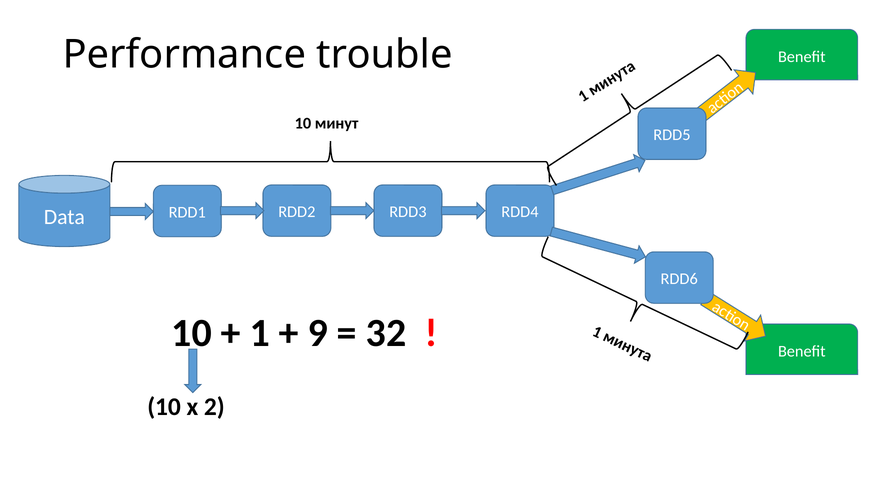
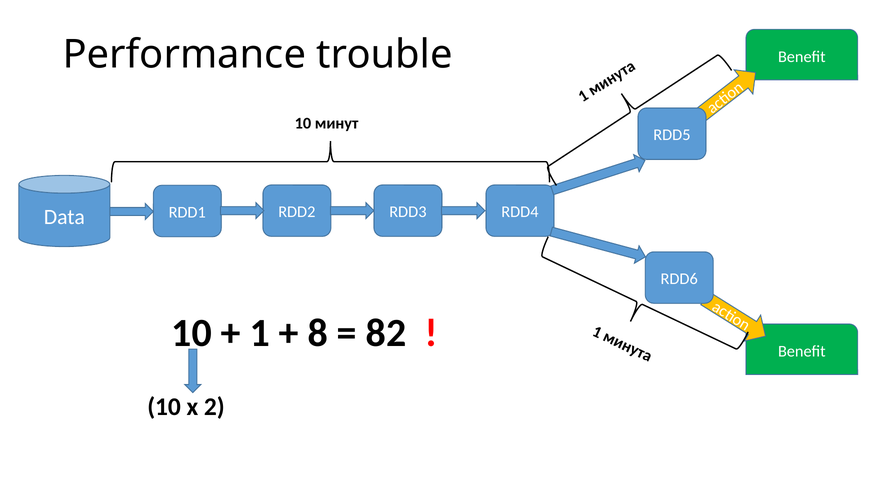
9: 9 -> 8
32: 32 -> 82
